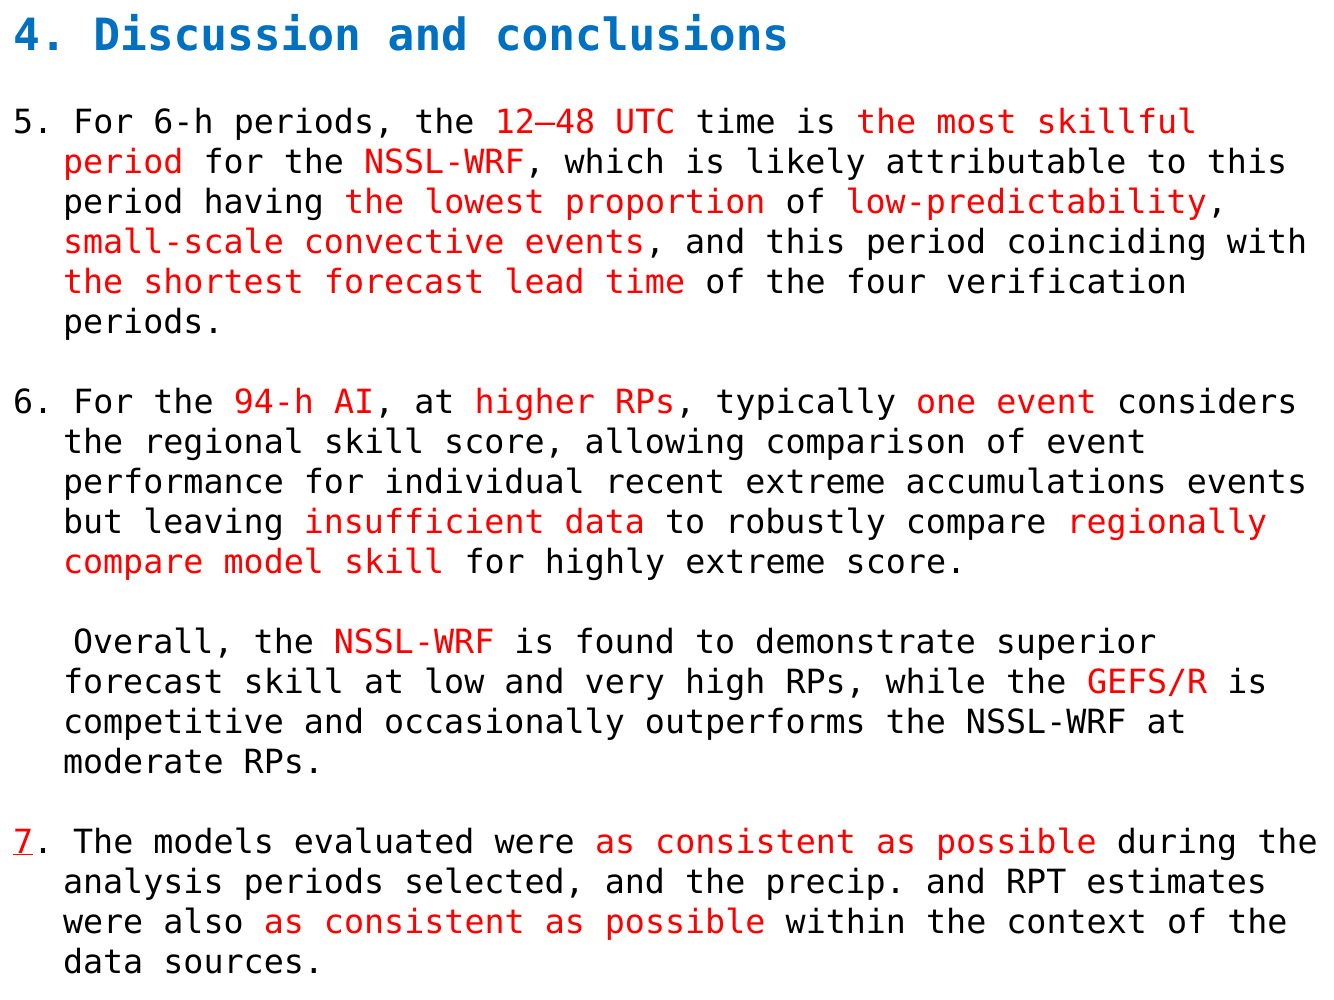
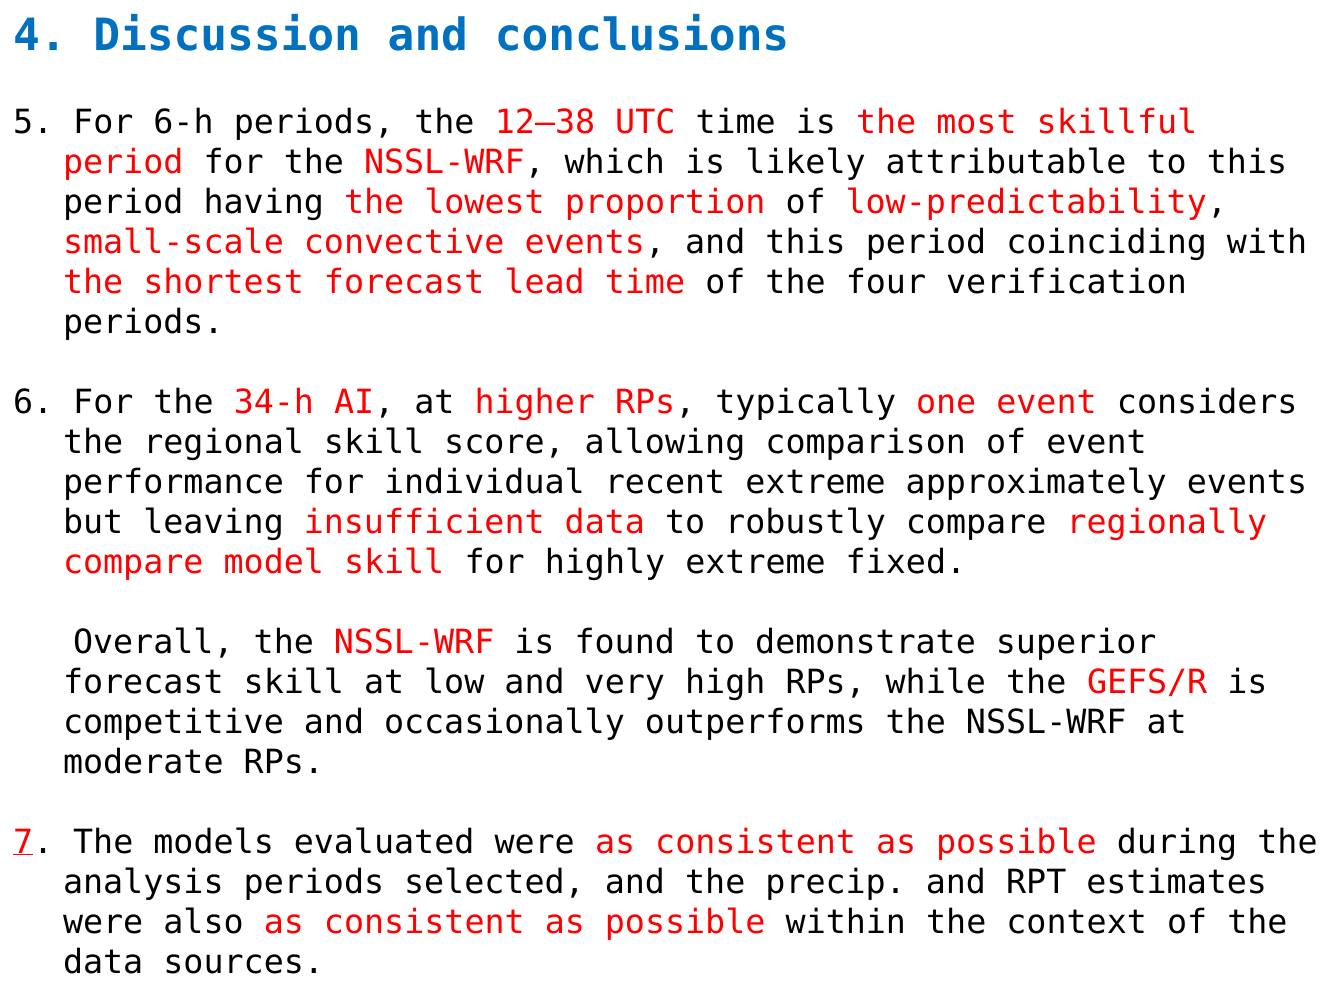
12–48: 12–48 -> 12–38
94-h: 94-h -> 34-h
accumulations: accumulations -> approximately
extreme score: score -> fixed
